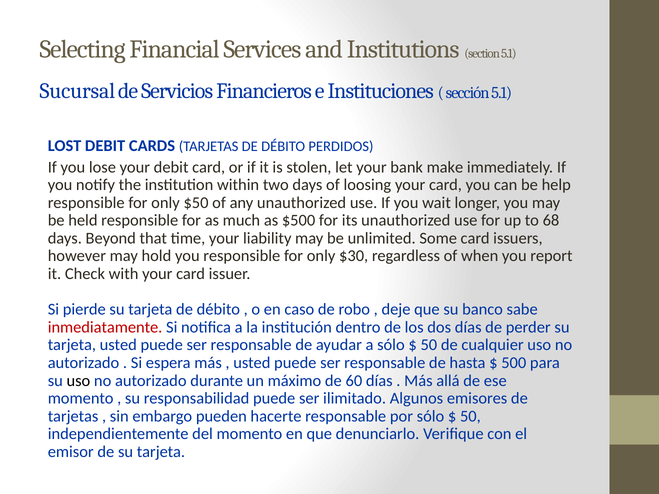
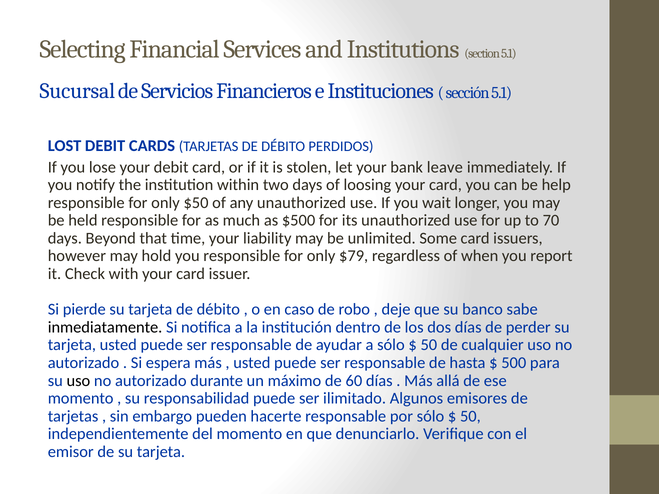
make: make -> leave
68: 68 -> 70
$30: $30 -> $79
inmediatamente colour: red -> black
